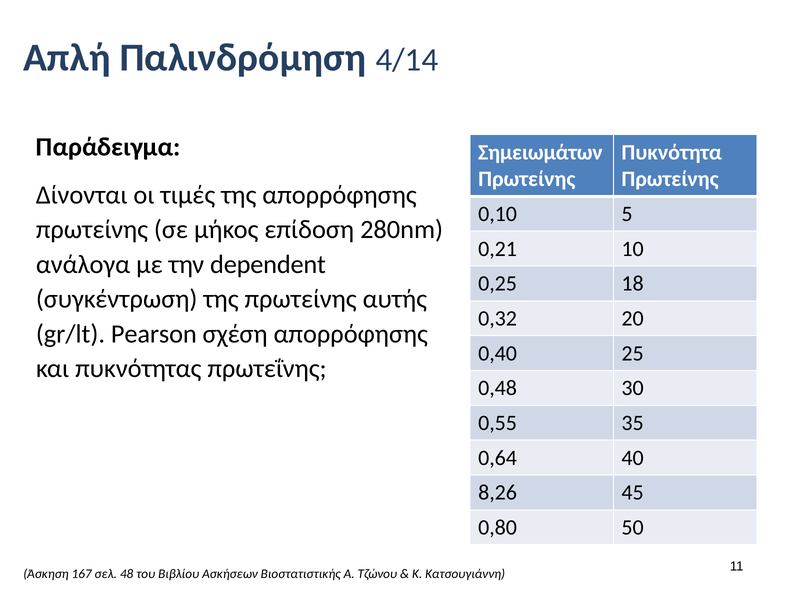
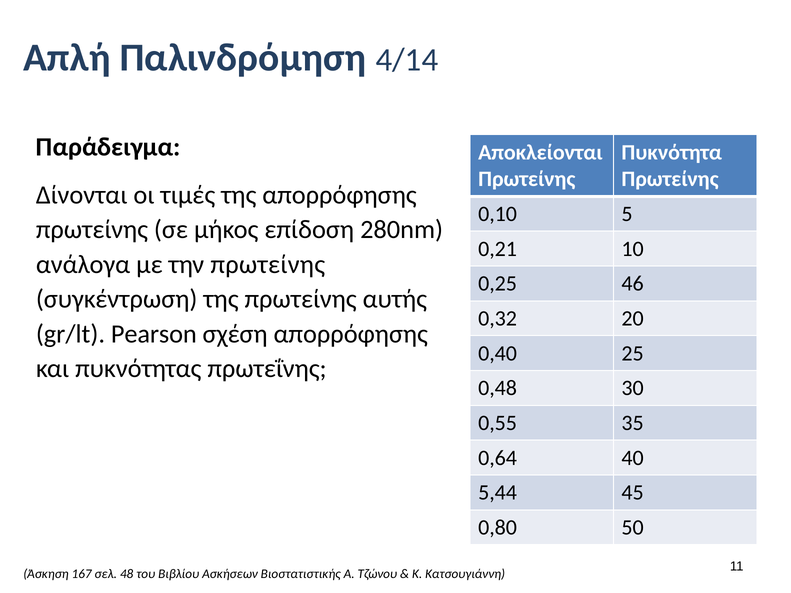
Σημειωμάτων: Σημειωμάτων -> Αποκλείονται
την dependent: dependent -> πρωτείνης
18: 18 -> 46
8,26: 8,26 -> 5,44
